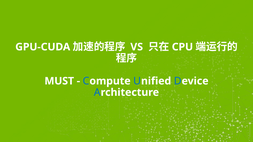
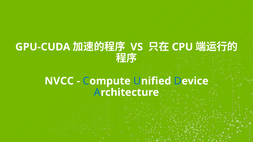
MUST: MUST -> NVCC
